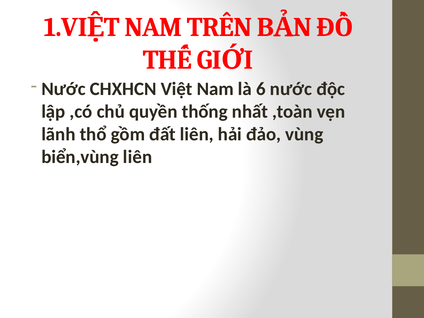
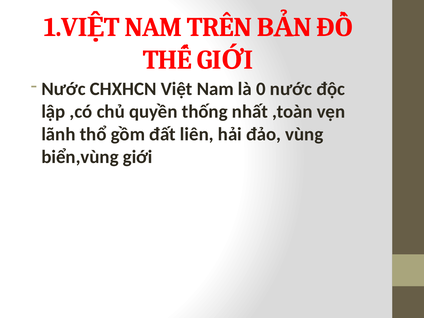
6: 6 -> 0
biển,vùng liên: liên -> giới
